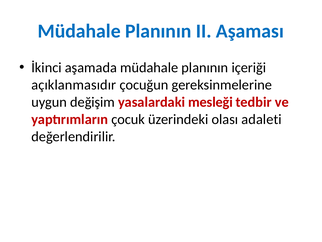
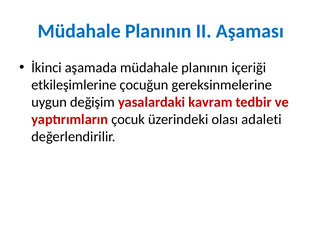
açıklanmasıdır: açıklanmasıdır -> etkileşimlerine
mesleği: mesleği -> kavram
